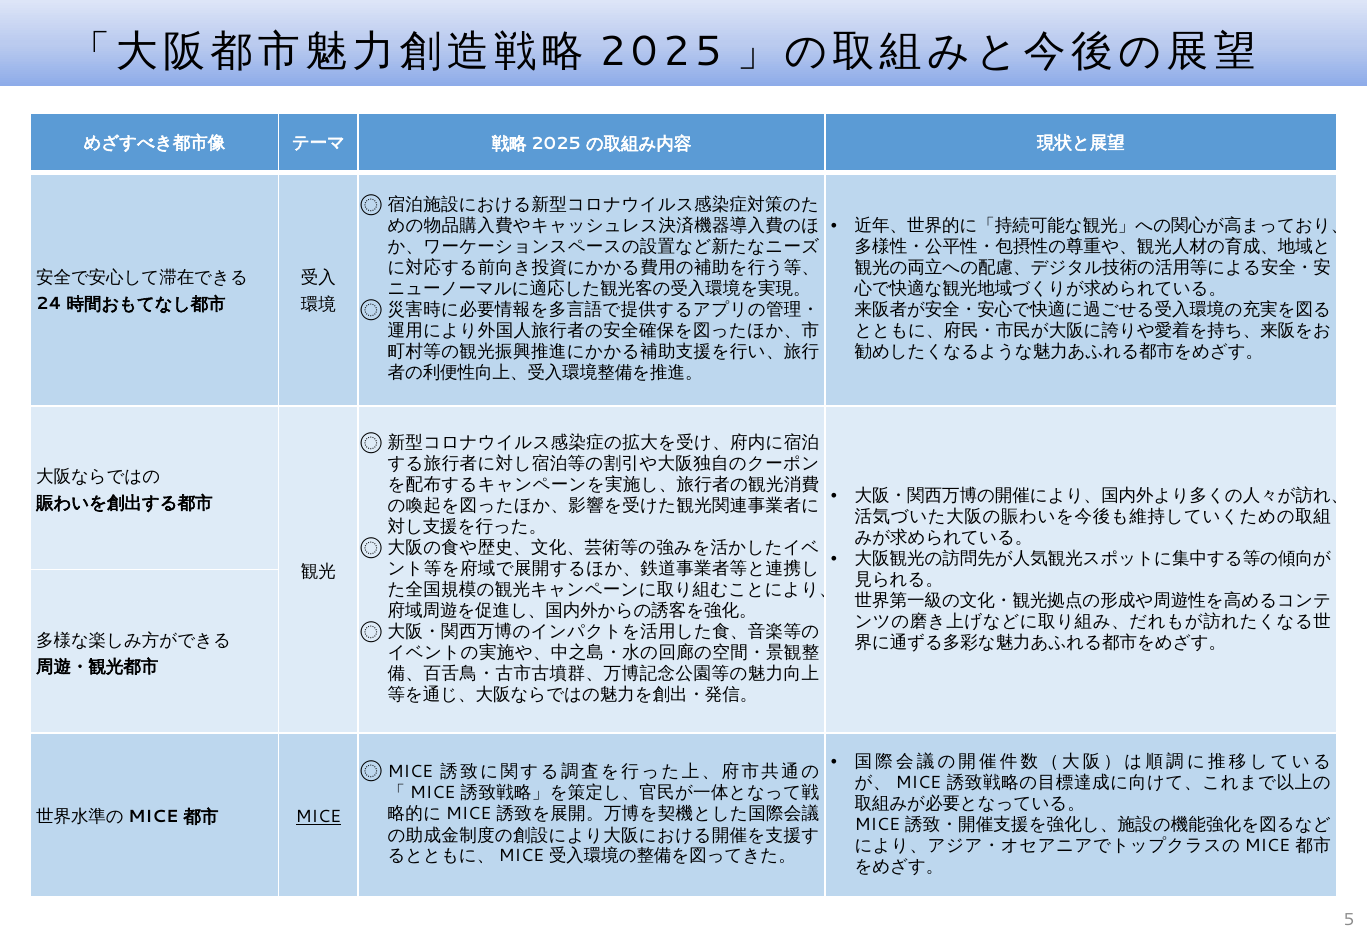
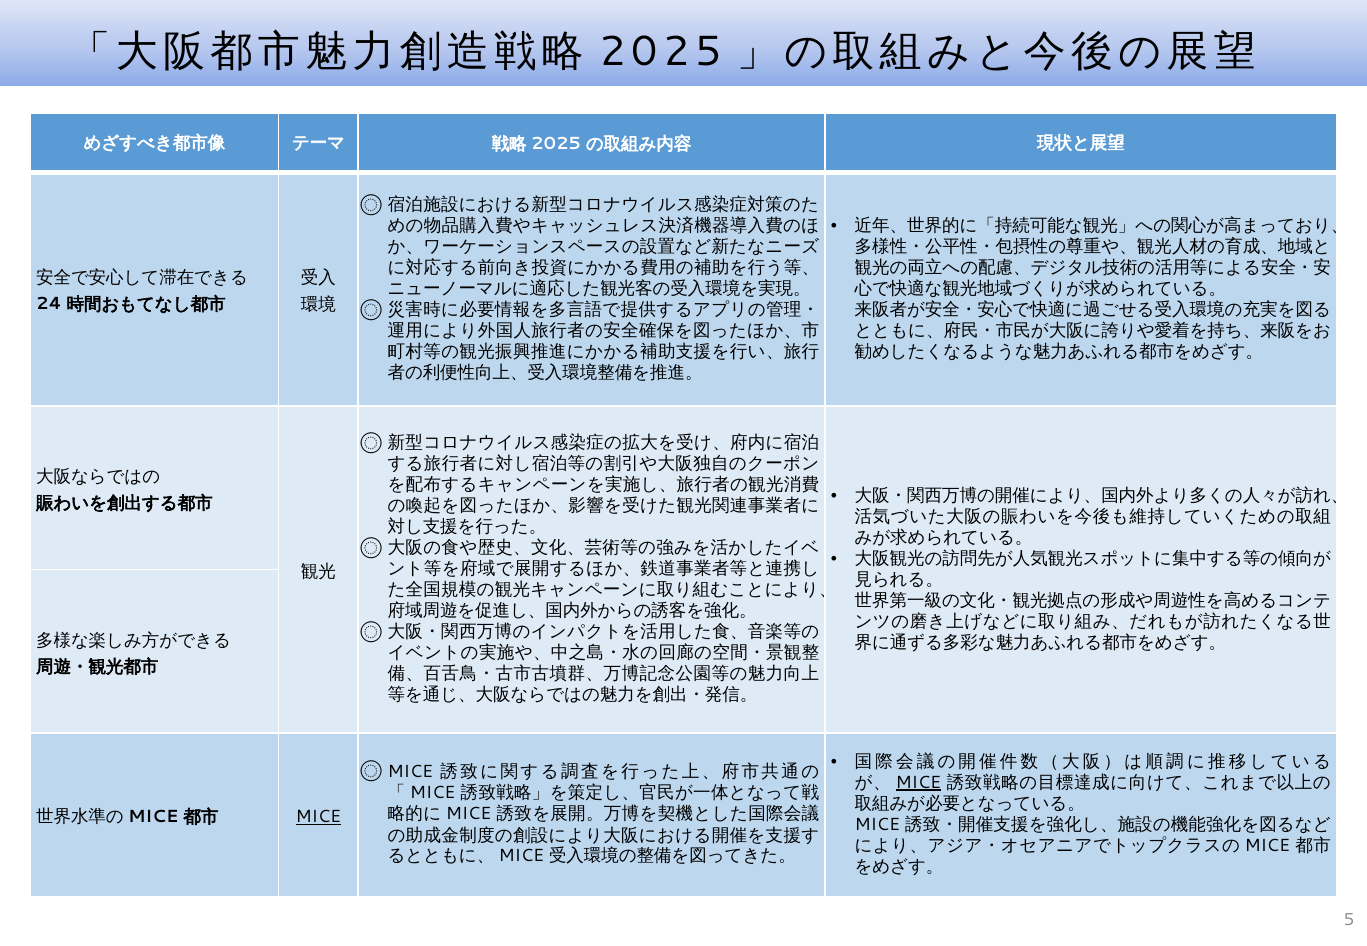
MICE at (918, 783) underline: none -> present
